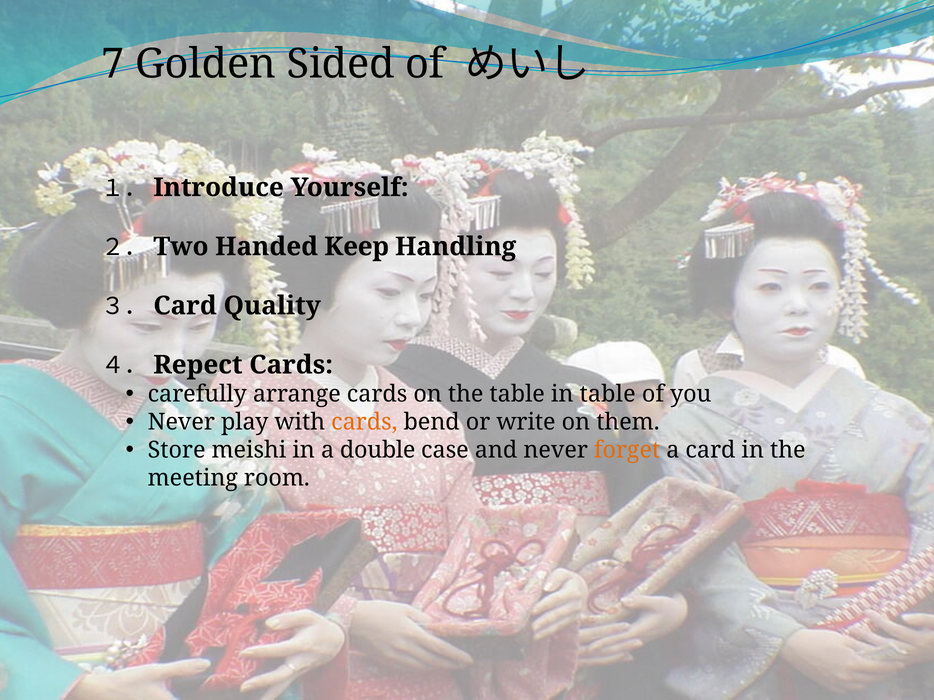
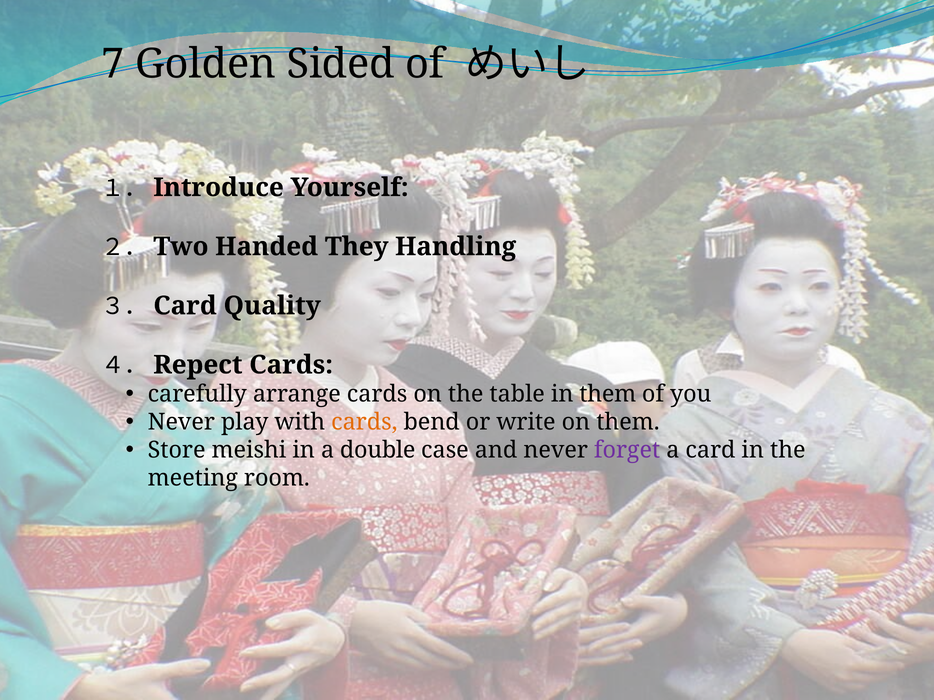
Keep: Keep -> They
in table: table -> them
forget colour: orange -> purple
